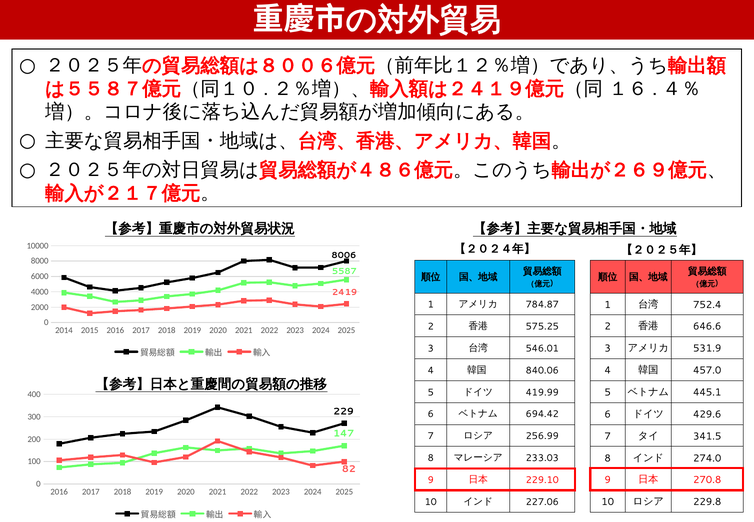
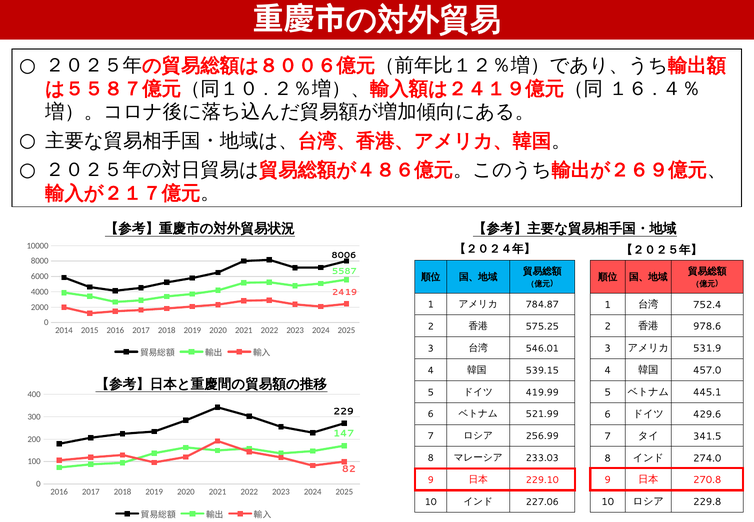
646.6: 646.6 -> 978.6
840.06: 840.06 -> 539.15
694.42: 694.42 -> 521.99
